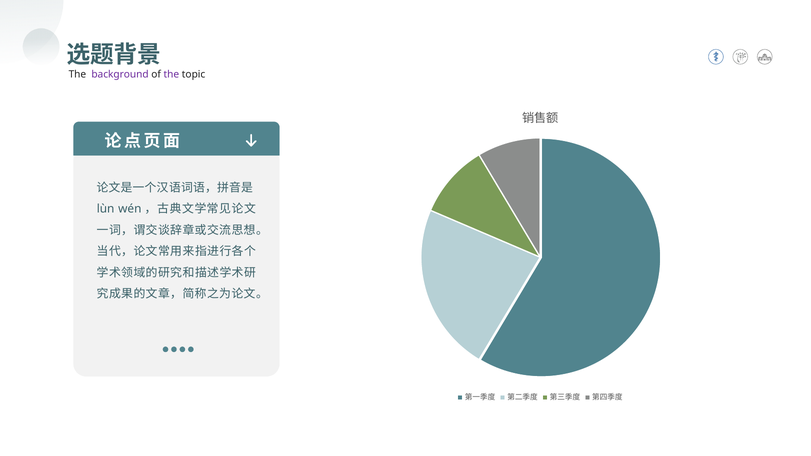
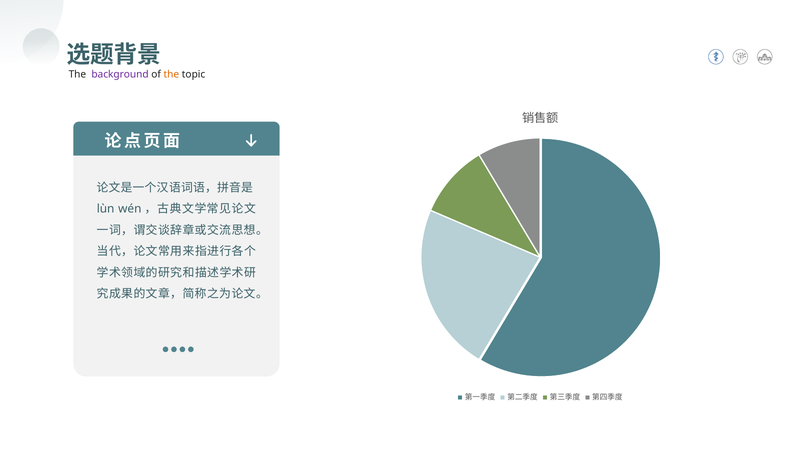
the at (171, 75) colour: purple -> orange
